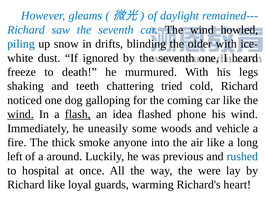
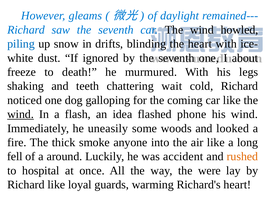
the older: older -> heart
heard: heard -> about
tried: tried -> wait
flash underline: present -> none
vehicle: vehicle -> looked
left: left -> fell
previous: previous -> accident
rushed colour: blue -> orange
